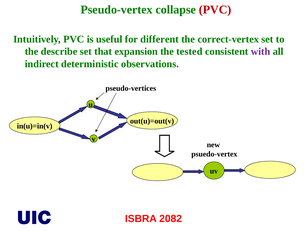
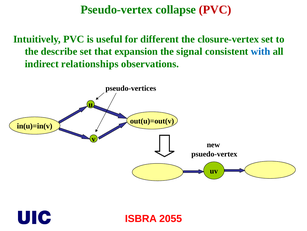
correct-vertex: correct-vertex -> closure-vertex
tested: tested -> signal
with colour: purple -> blue
deterministic: deterministic -> relationships
2082: 2082 -> 2055
